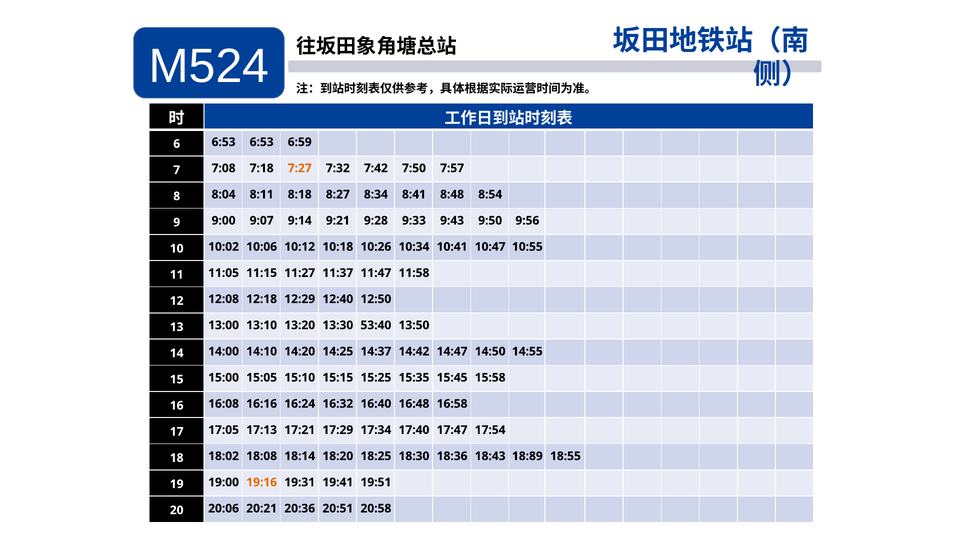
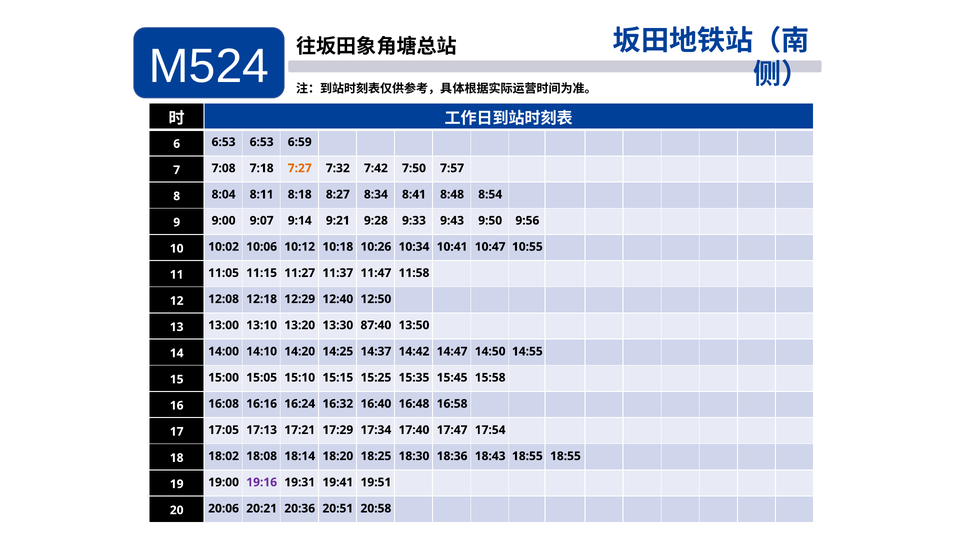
53:40: 53:40 -> 87:40
18:43 18:89: 18:89 -> 18:55
19:16 colour: orange -> purple
